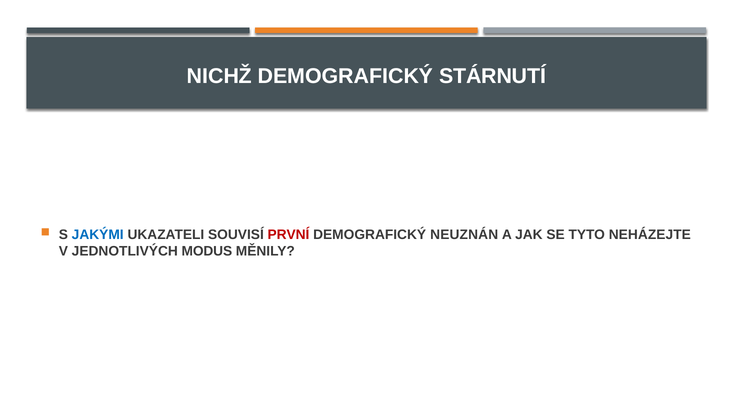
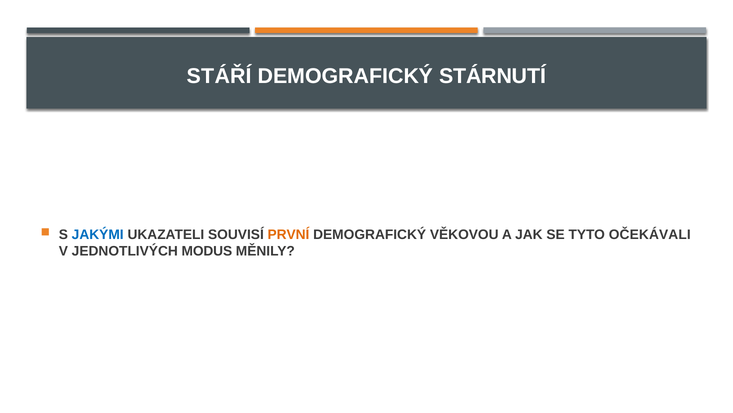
NICHŽ: NICHŽ -> STÁŘÍ
PRVNÍ colour: red -> orange
NEUZNÁN: NEUZNÁN -> VĚKOVOU
NEHÁZEJTE: NEHÁZEJTE -> OČEKÁVALI
